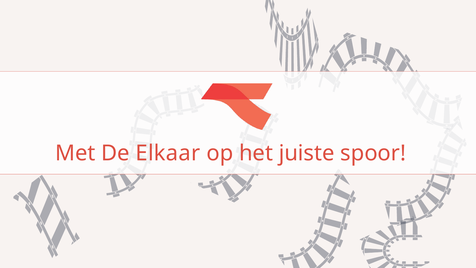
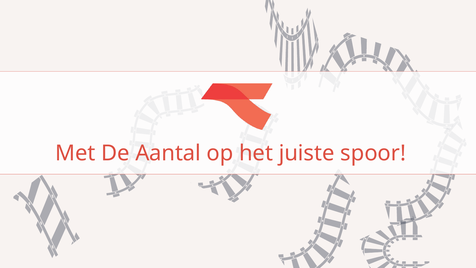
Elkaar: Elkaar -> Aantal
